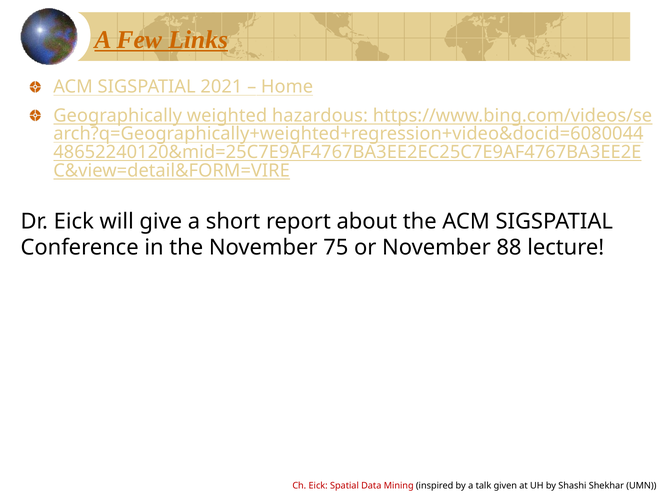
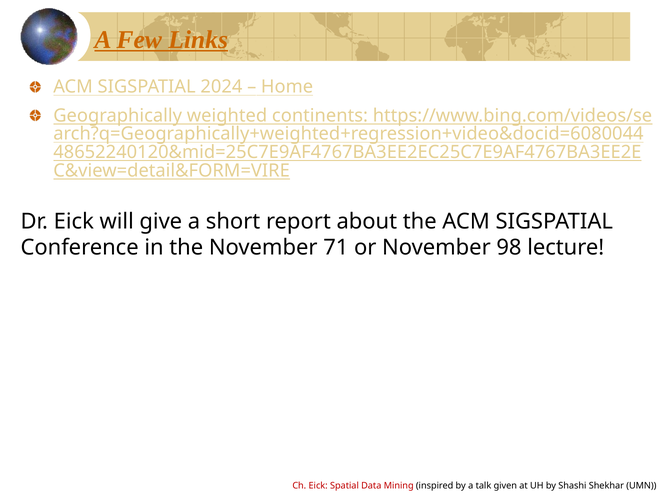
2021: 2021 -> 2024
hazardous: hazardous -> continents
75: 75 -> 71
88: 88 -> 98
